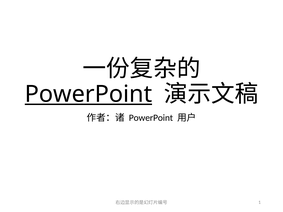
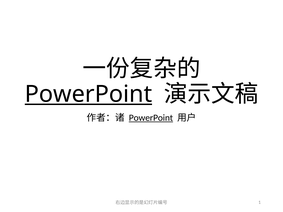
PowerPoint at (151, 118) underline: none -> present
